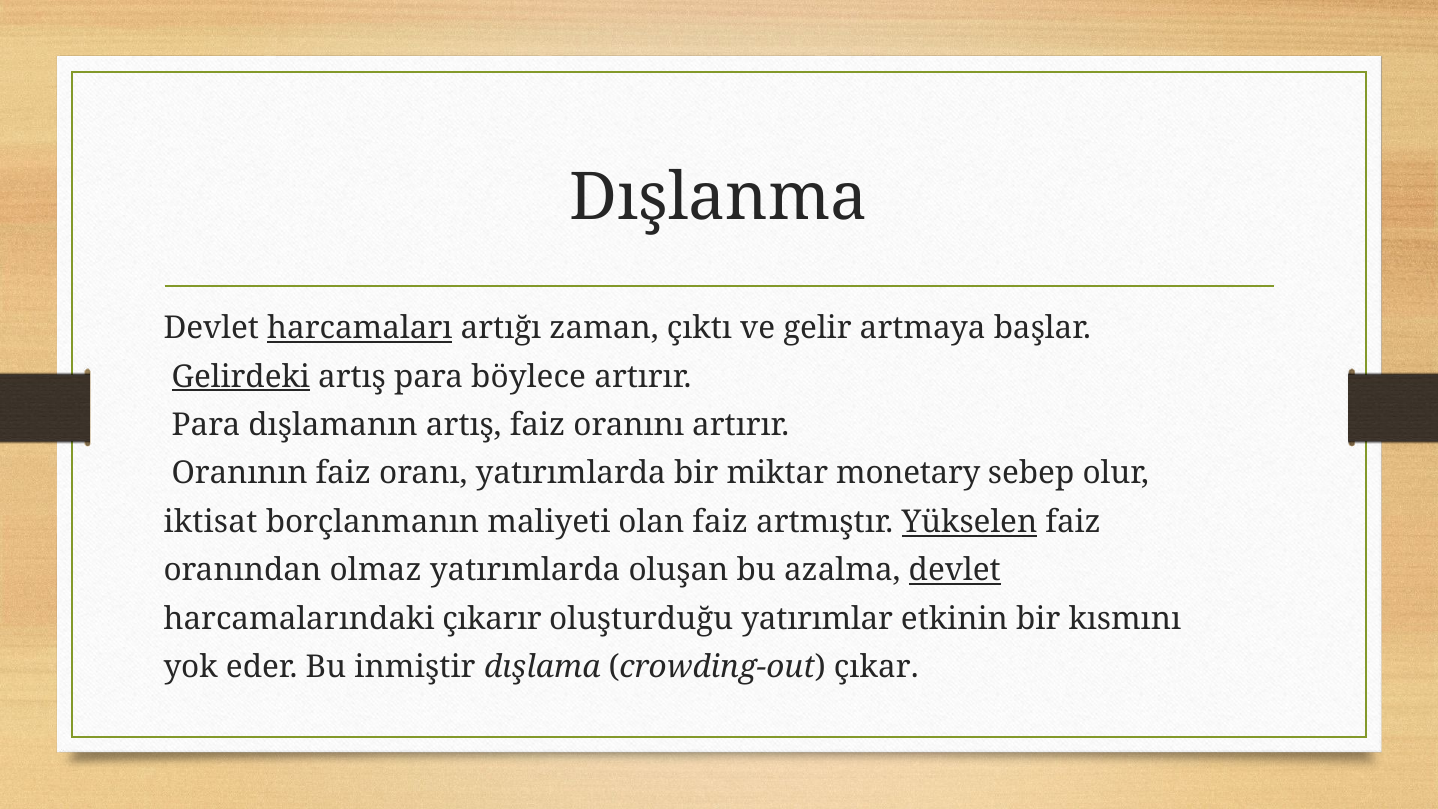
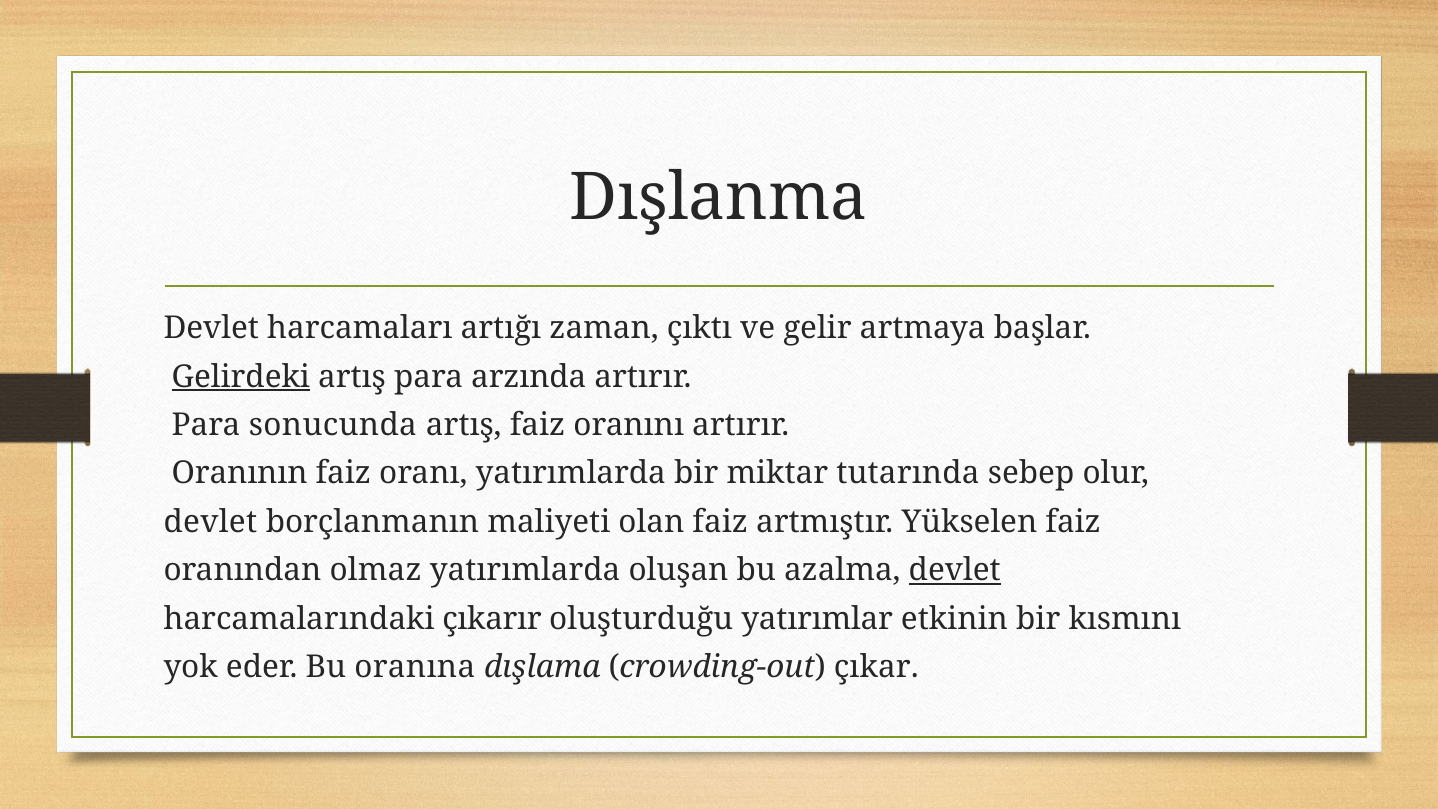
harcamaları underline: present -> none
böylece: böylece -> arzında
dışlamanın: dışlamanın -> sonucunda
monetary: monetary -> tutarında
iktisat at (210, 522): iktisat -> devlet
Yükselen underline: present -> none
inmiştir: inmiştir -> oranına
